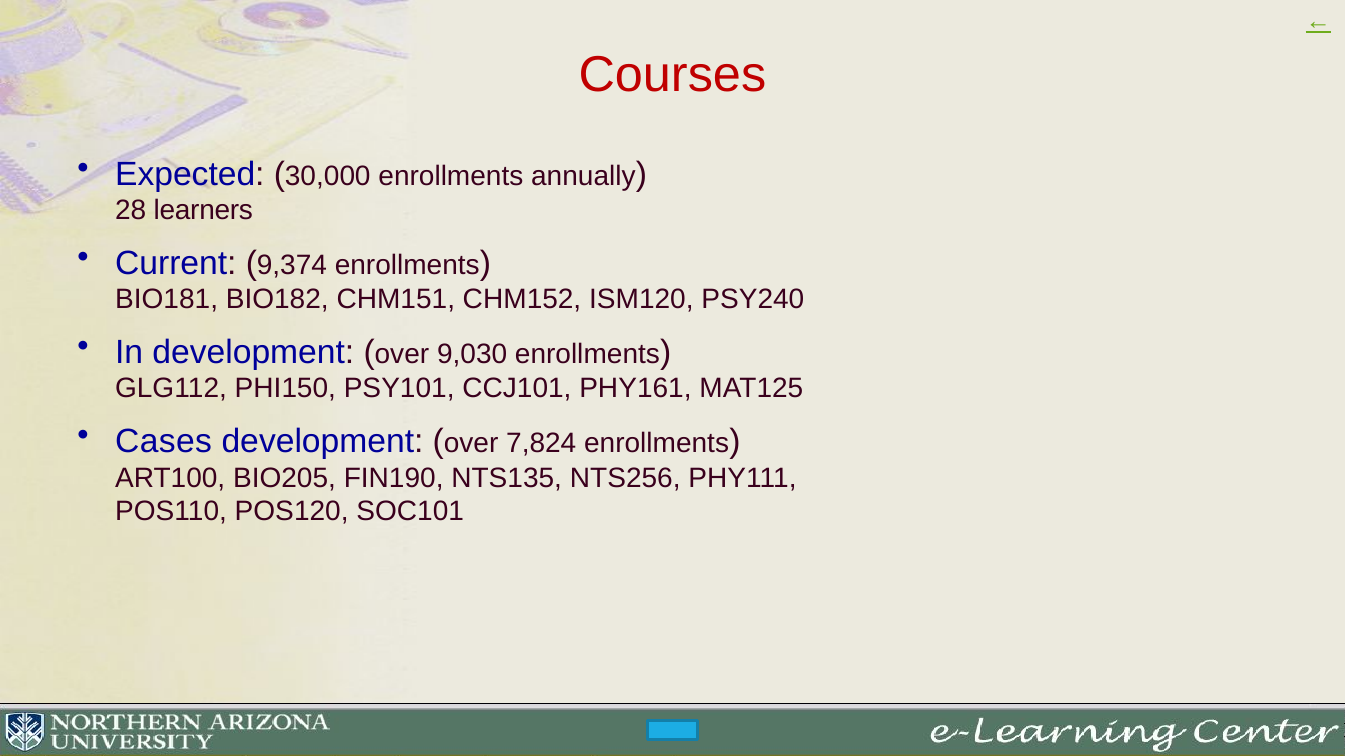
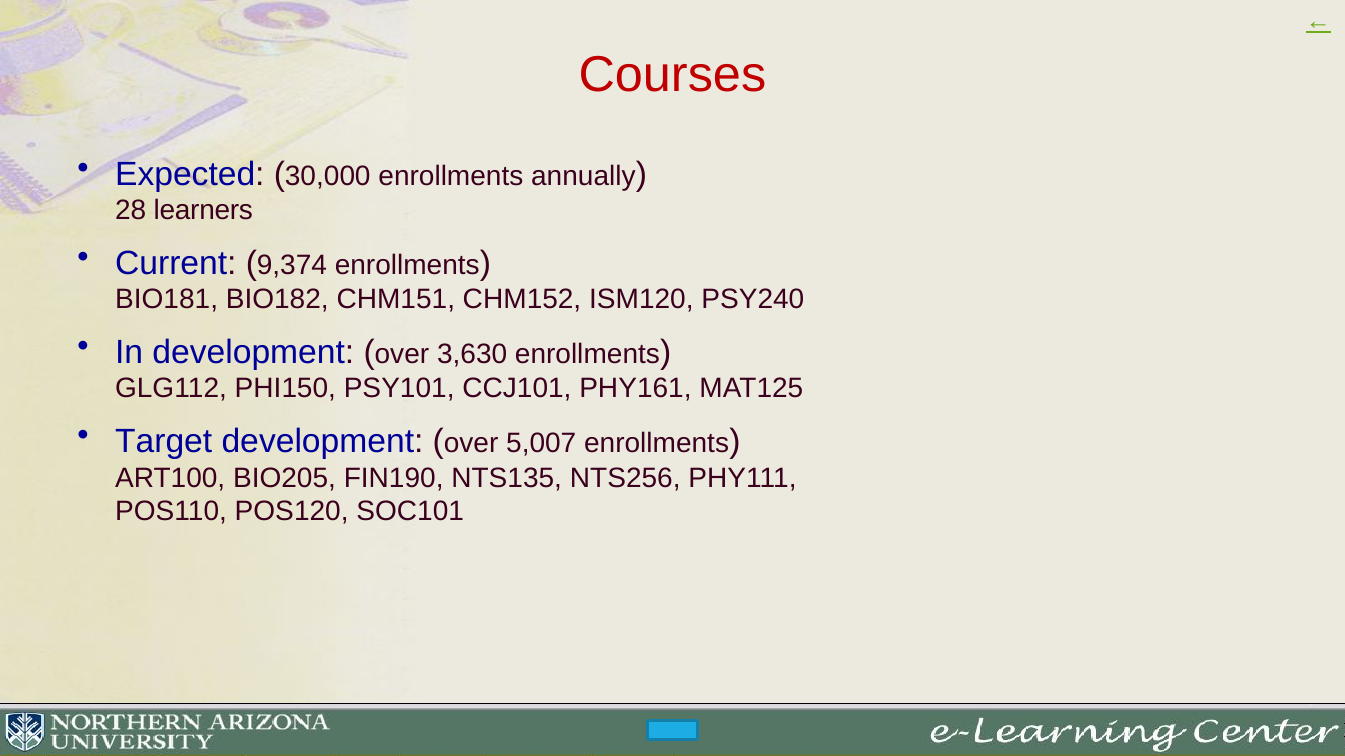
9,030: 9,030 -> 3,630
Cases: Cases -> Target
7,824: 7,824 -> 5,007
